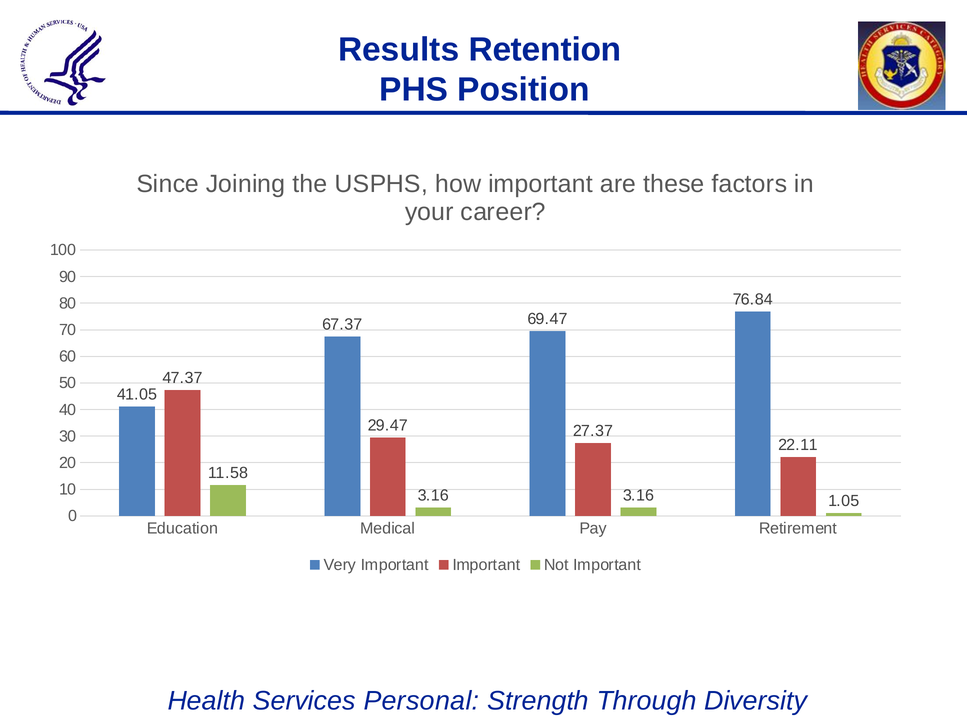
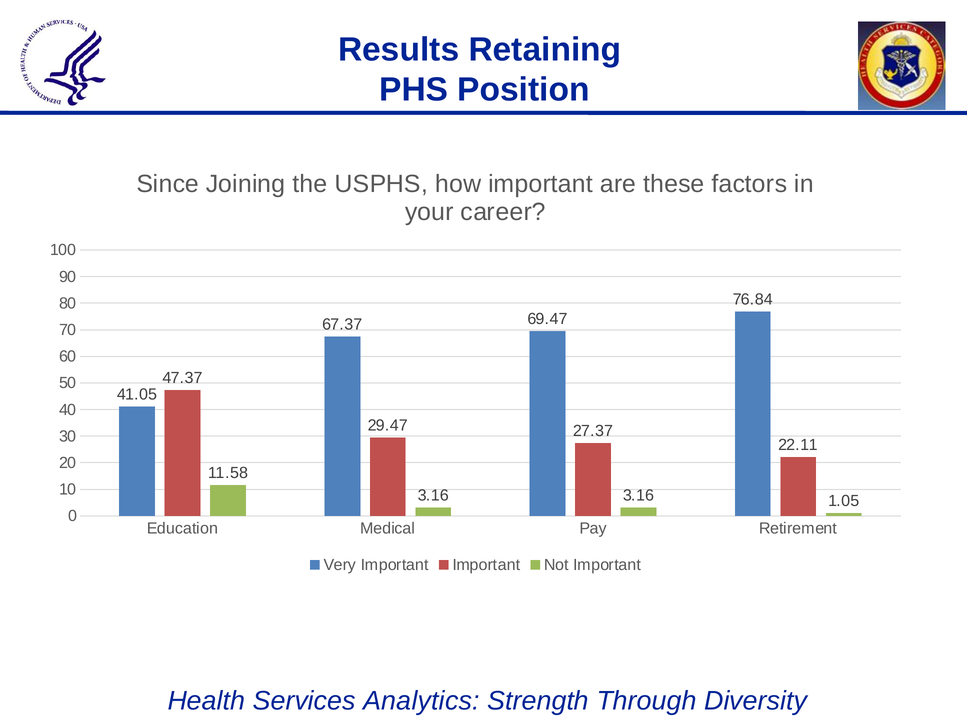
Retention: Retention -> Retaining
Personal: Personal -> Analytics
